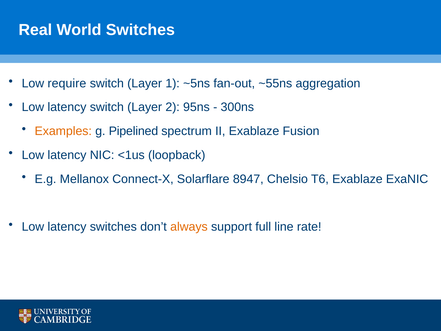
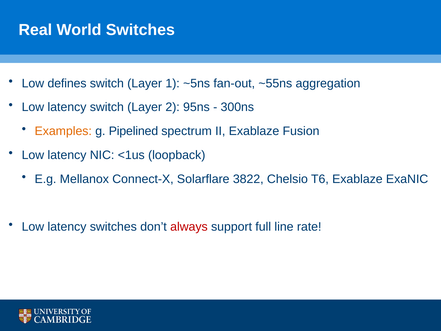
require: require -> defines
8947: 8947 -> 3822
always colour: orange -> red
